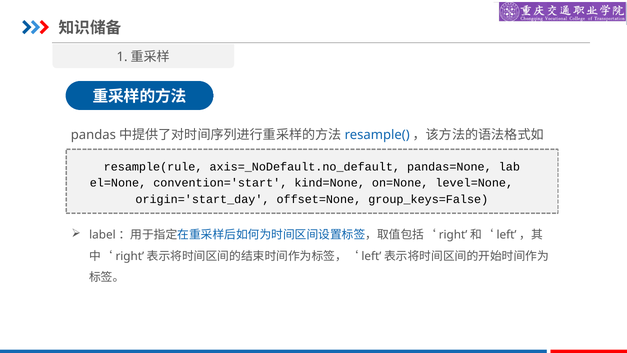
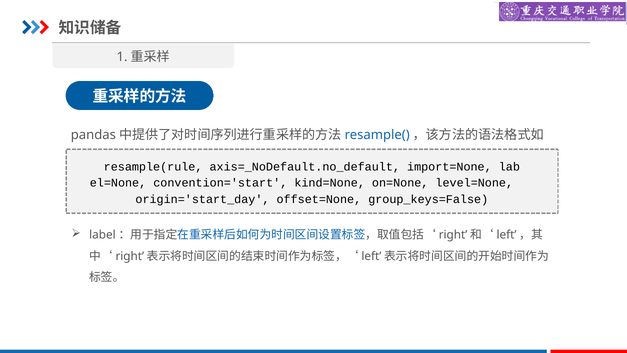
pandas=None: pandas=None -> import=None
